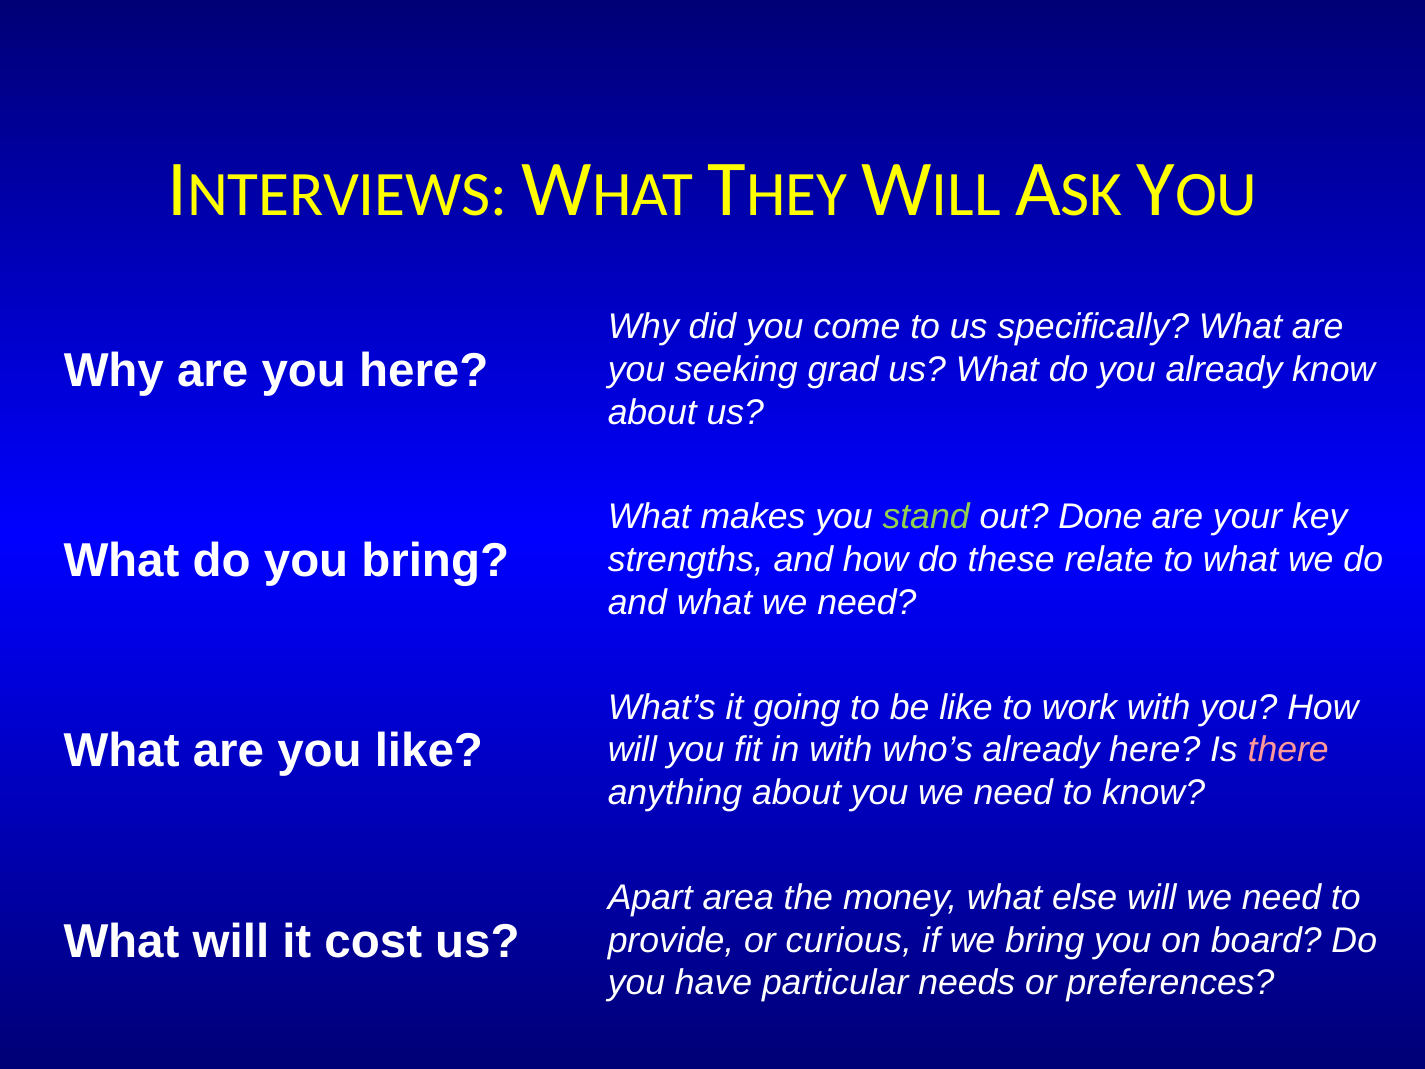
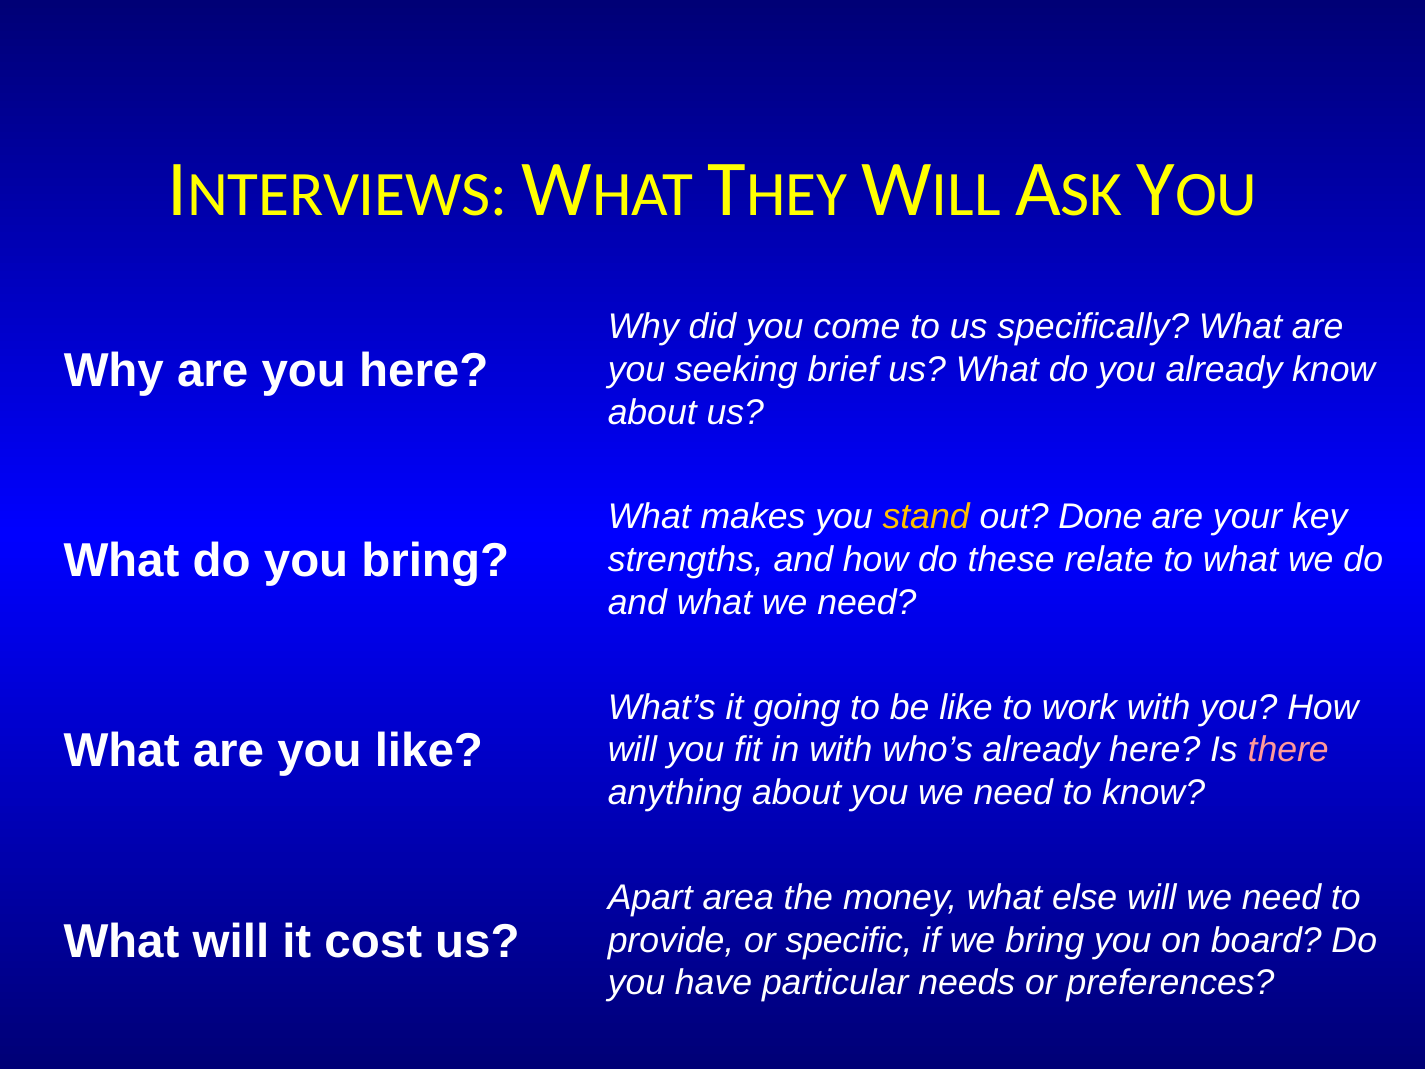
grad: grad -> brief
stand colour: light green -> yellow
curious: curious -> specific
